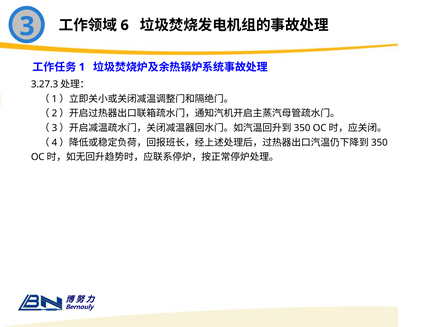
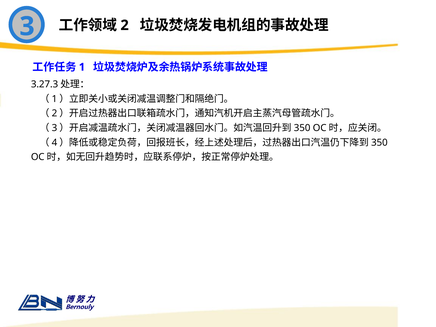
6: 6 -> 2
